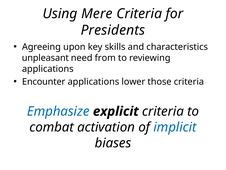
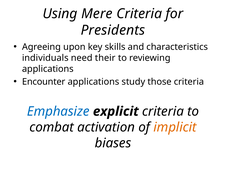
unpleasant: unpleasant -> individuals
from: from -> their
lower: lower -> study
implicit colour: blue -> orange
